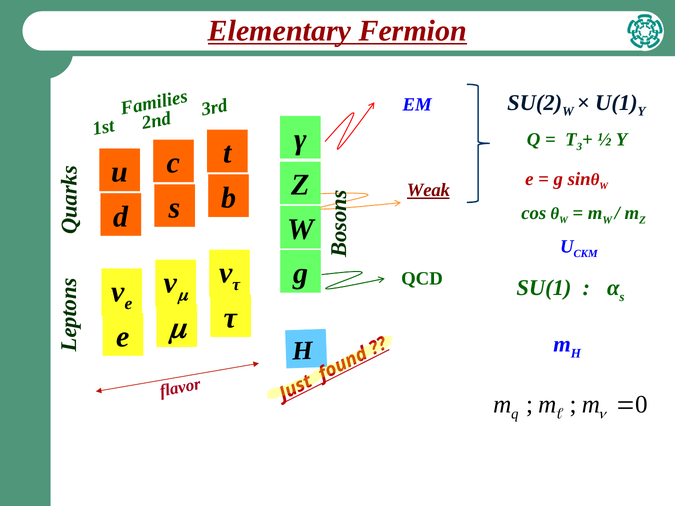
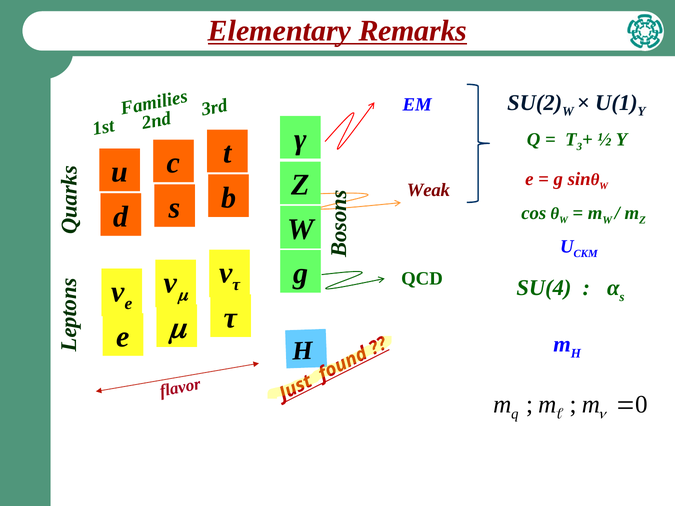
Fermion: Fermion -> Remarks
Weak underline: present -> none
SU(1: SU(1 -> SU(4
